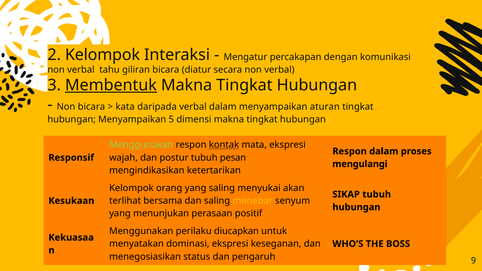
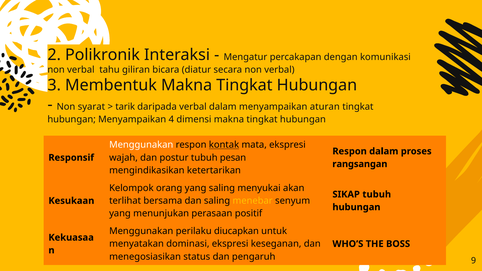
2 Kelompok: Kelompok -> Polikronik
Membentuk underline: present -> none
Non bicara: bicara -> syarat
kata: kata -> tarik
5: 5 -> 4
Menggunakan at (141, 145) colour: light green -> white
mengulangi: mengulangi -> rangsangan
